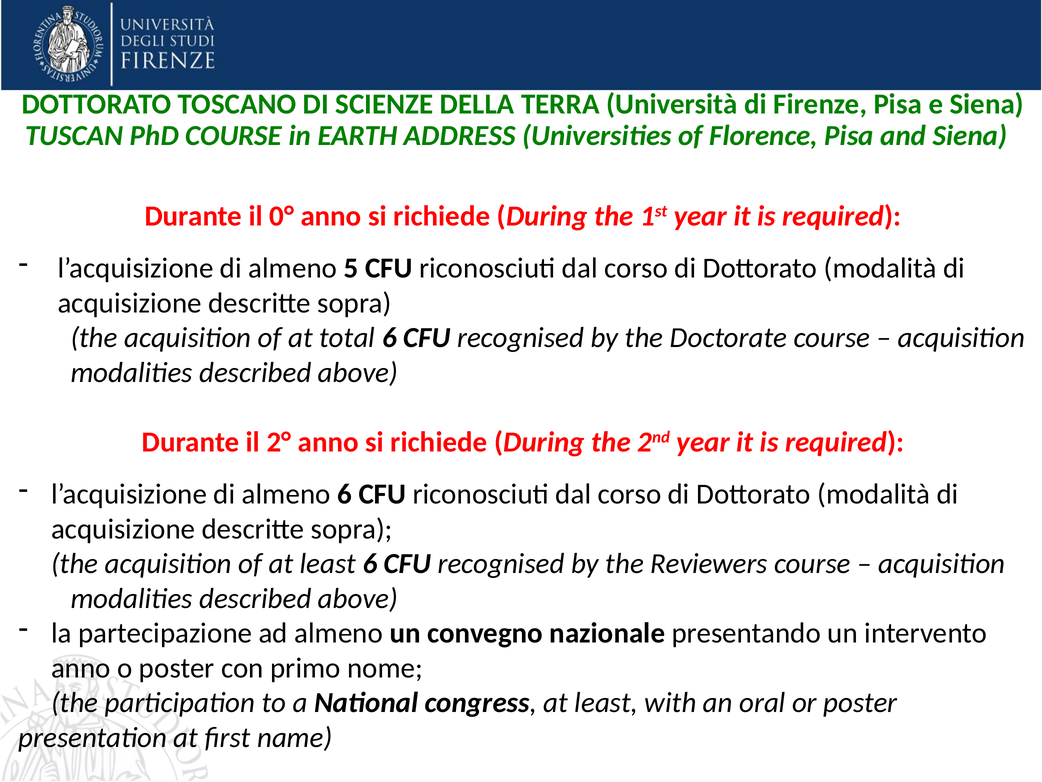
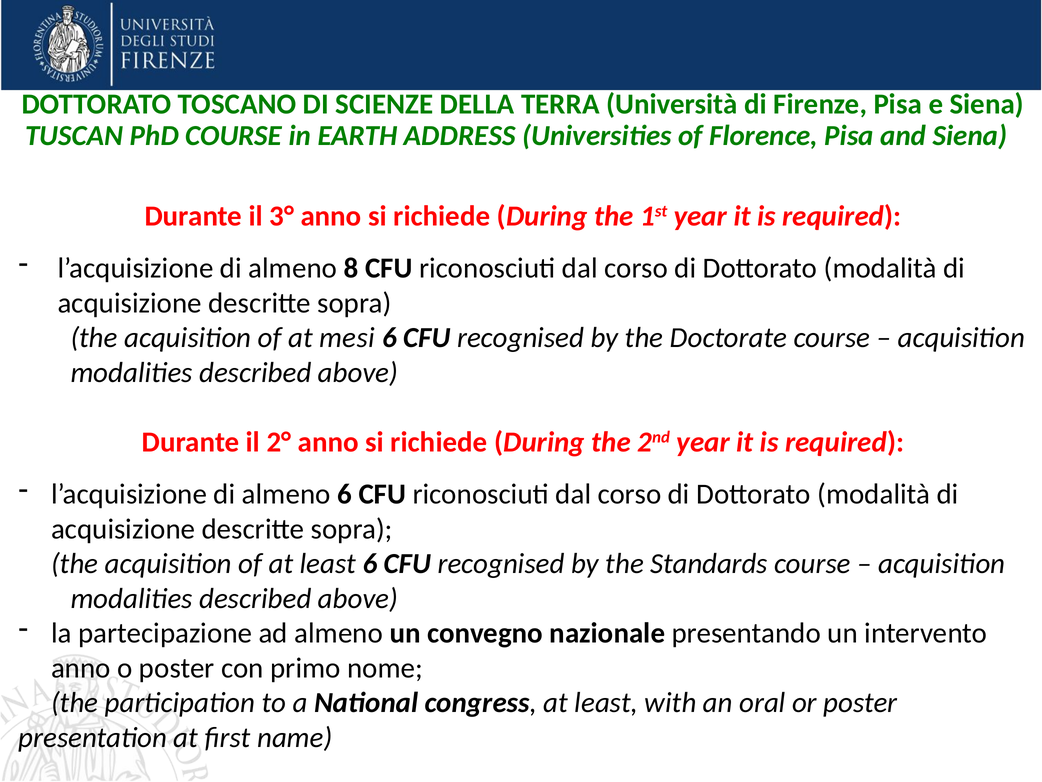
0°: 0° -> 3°
5: 5 -> 8
total: total -> mesi
Reviewers: Reviewers -> Standards
